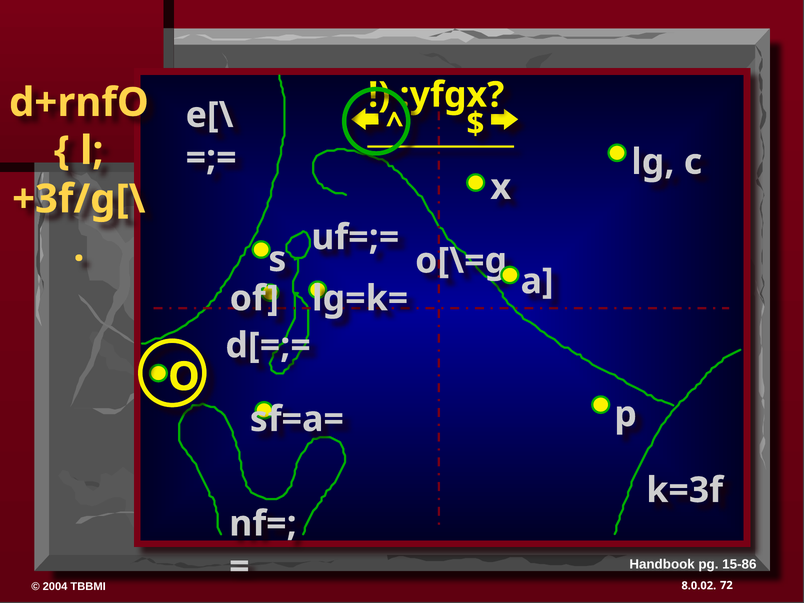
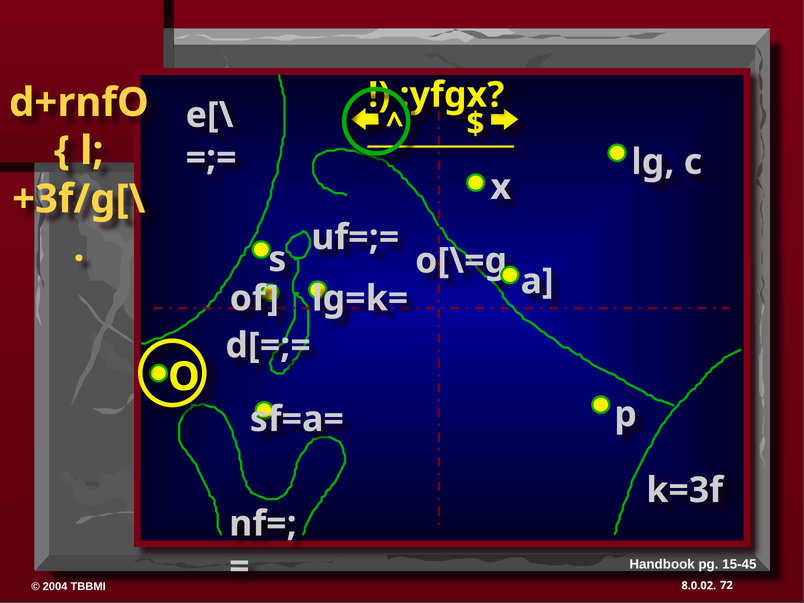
15-86: 15-86 -> 15-45
